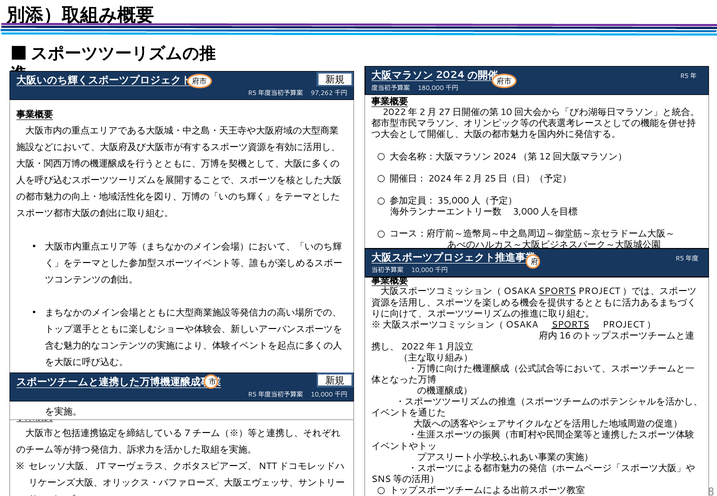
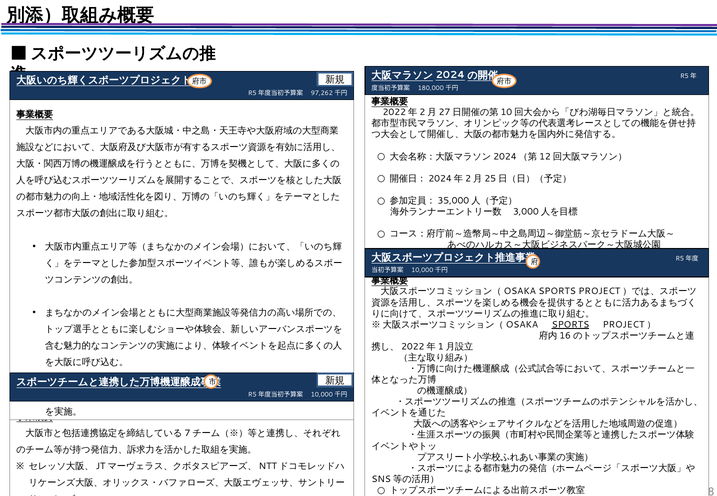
SPORTS at (557, 292) underline: present -> none
